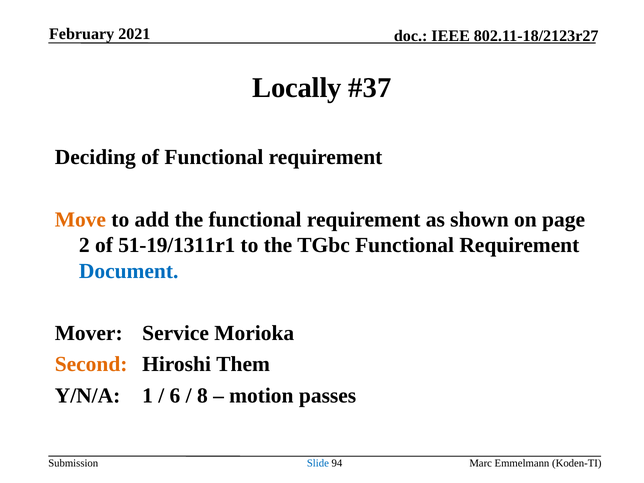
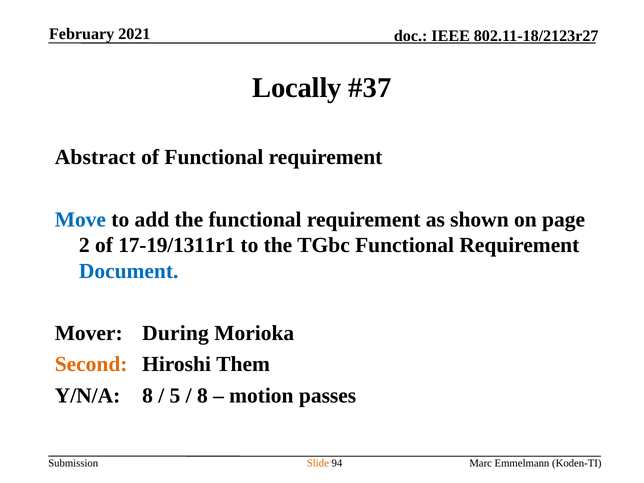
Deciding: Deciding -> Abstract
Move colour: orange -> blue
51-19/1311r1: 51-19/1311r1 -> 17-19/1311r1
Service: Service -> During
Y/N/A 1: 1 -> 8
6: 6 -> 5
Slide colour: blue -> orange
